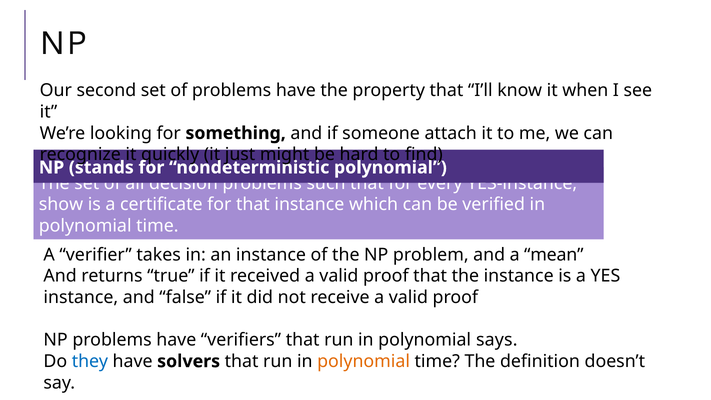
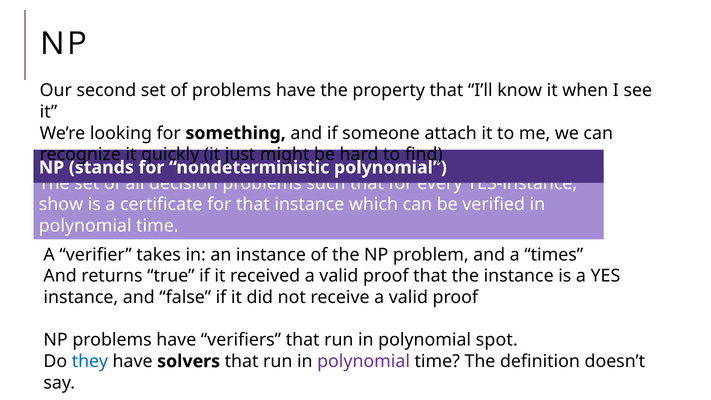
mean: mean -> times
says: says -> spot
polynomial at (364, 361) colour: orange -> purple
